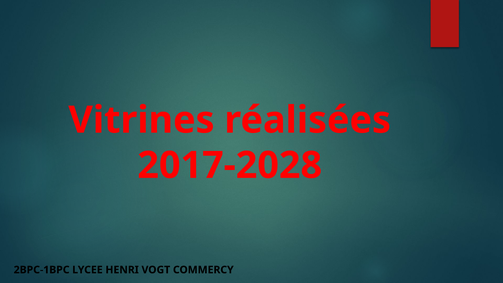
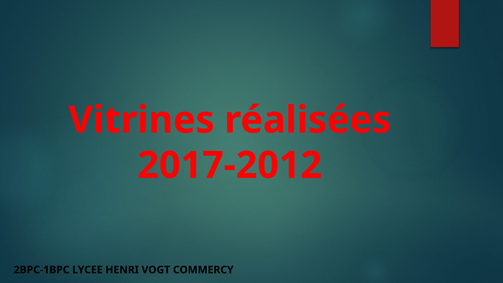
2017-2028: 2017-2028 -> 2017-2012
